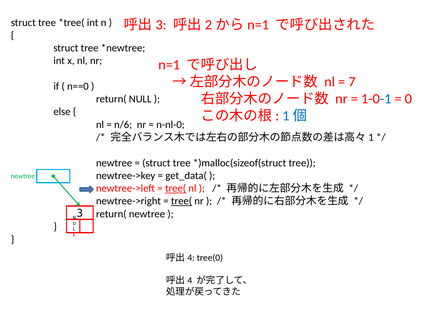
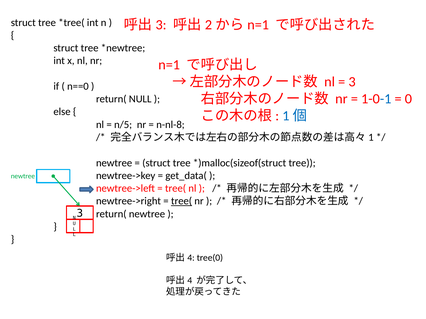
7 at (352, 82): 7 -> 3
n/6: n/6 -> n/5
n-nl-0: n-nl-0 -> n-nl-8
tree( at (176, 189) underline: present -> none
